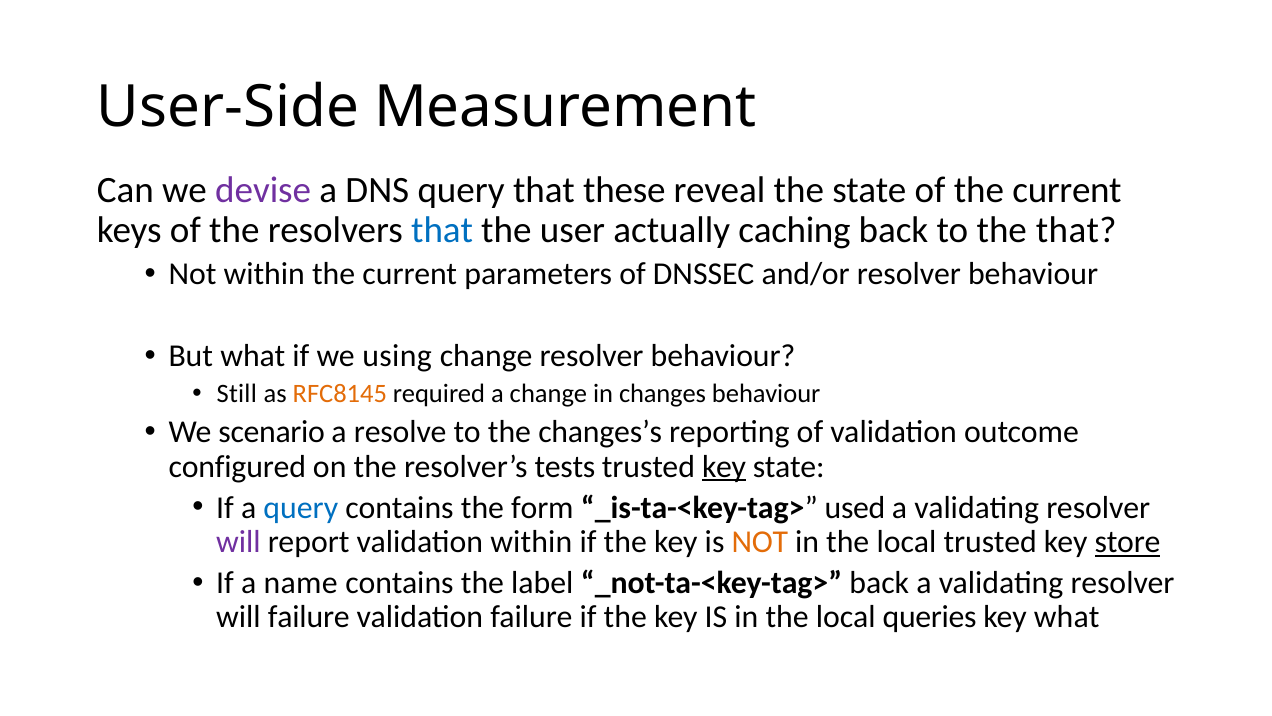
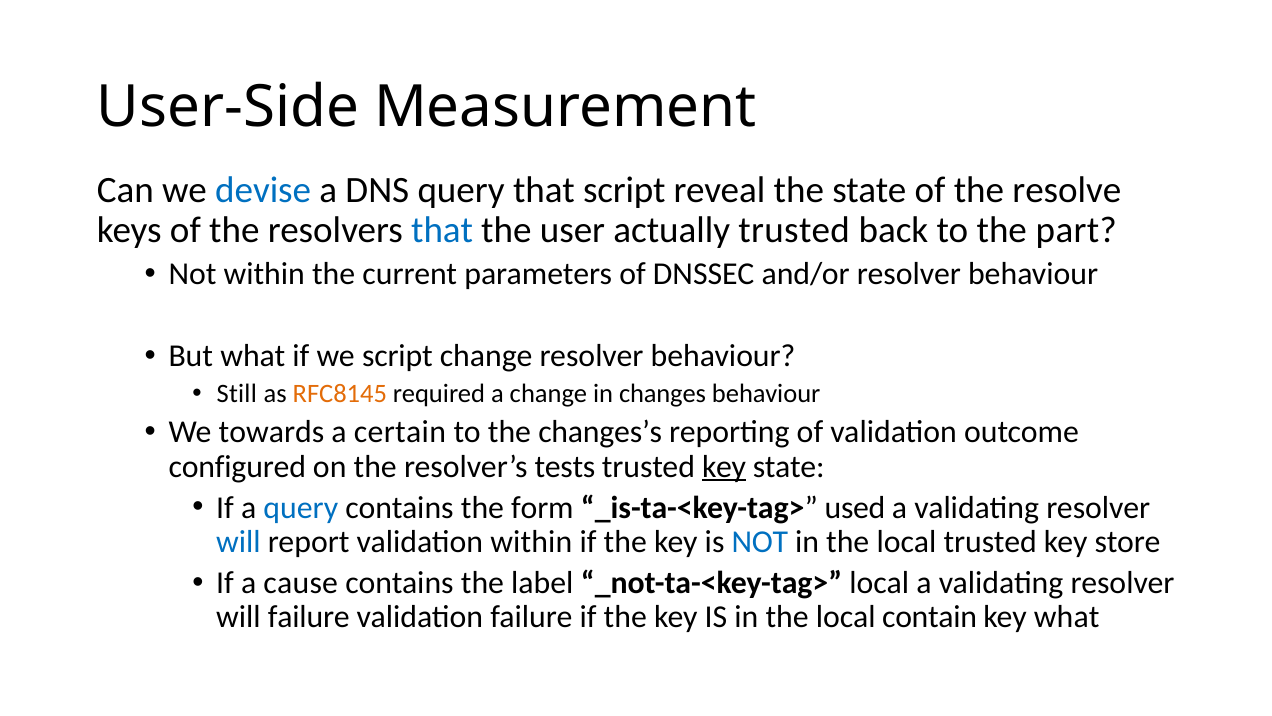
devise colour: purple -> blue
that these: these -> script
of the current: current -> resolve
actually caching: caching -> trusted
the that: that -> part
we using: using -> script
scenario: scenario -> towards
resolve: resolve -> certain
will at (238, 542) colour: purple -> blue
NOT at (760, 542) colour: orange -> blue
store underline: present -> none
name: name -> cause
_not-ta-<key-tag> back: back -> local
queries: queries -> contain
